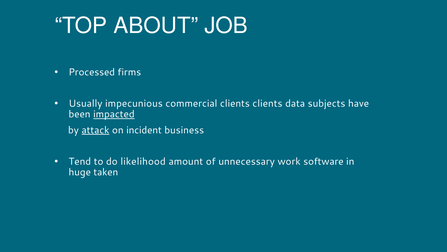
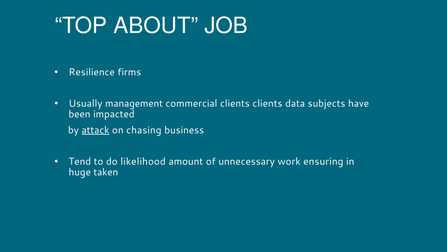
Processed: Processed -> Resilience
impecunious: impecunious -> management
impacted underline: present -> none
incident: incident -> chasing
software: software -> ensuring
